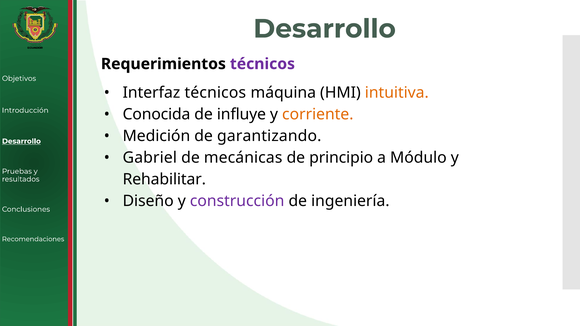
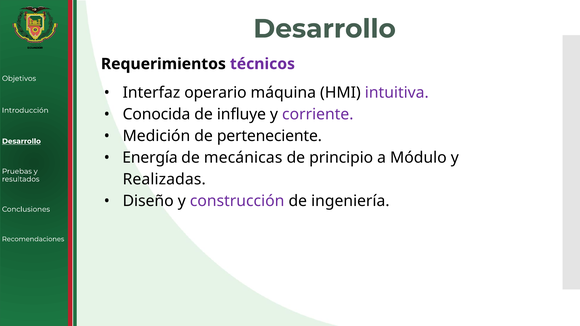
Interfaz técnicos: técnicos -> operario
intuitiva colour: orange -> purple
corriente colour: orange -> purple
garantizando: garantizando -> perteneciente
Gabriel: Gabriel -> Energía
Rehabilitar: Rehabilitar -> Realizadas
